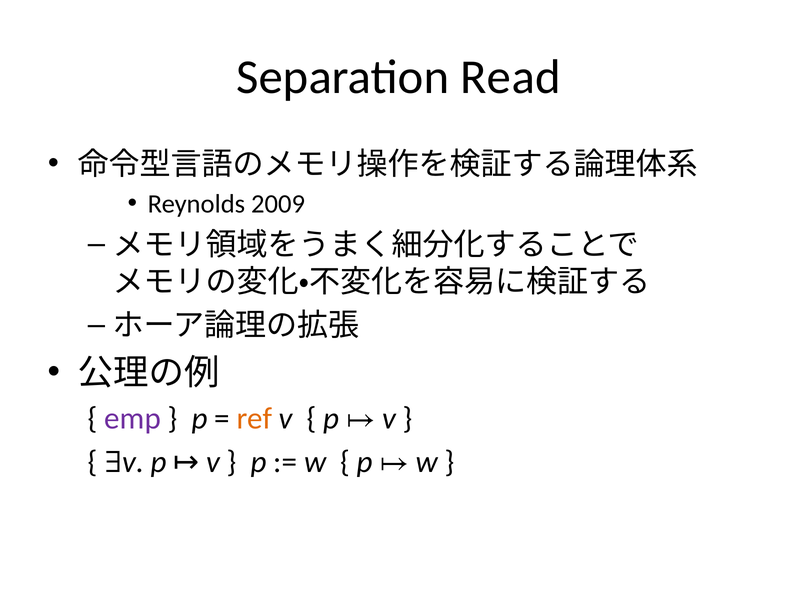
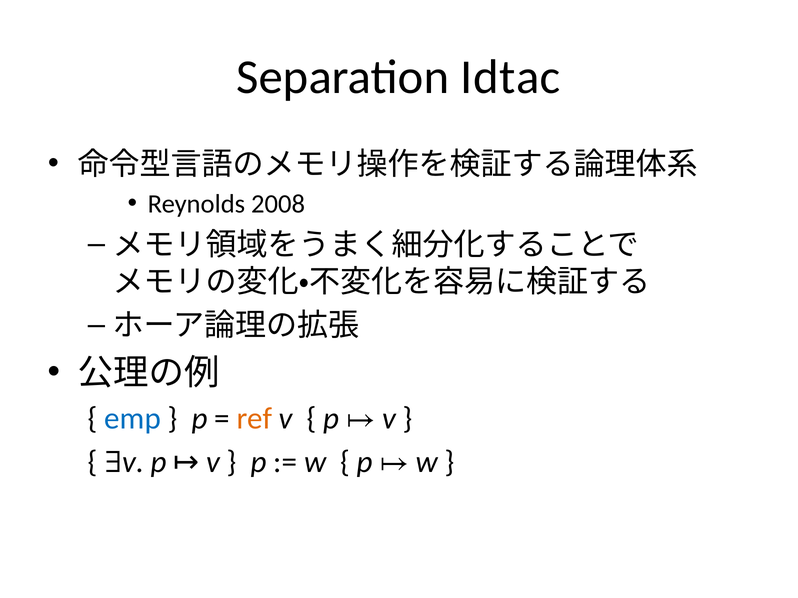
Read: Read -> Idtac
2009: 2009 -> 2008
emp colour: purple -> blue
